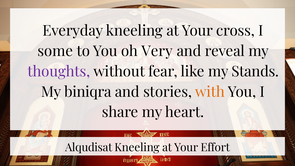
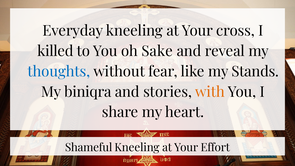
some: some -> killed
Very: Very -> Sake
thoughts colour: purple -> blue
Alqudisat: Alqudisat -> Shameful
